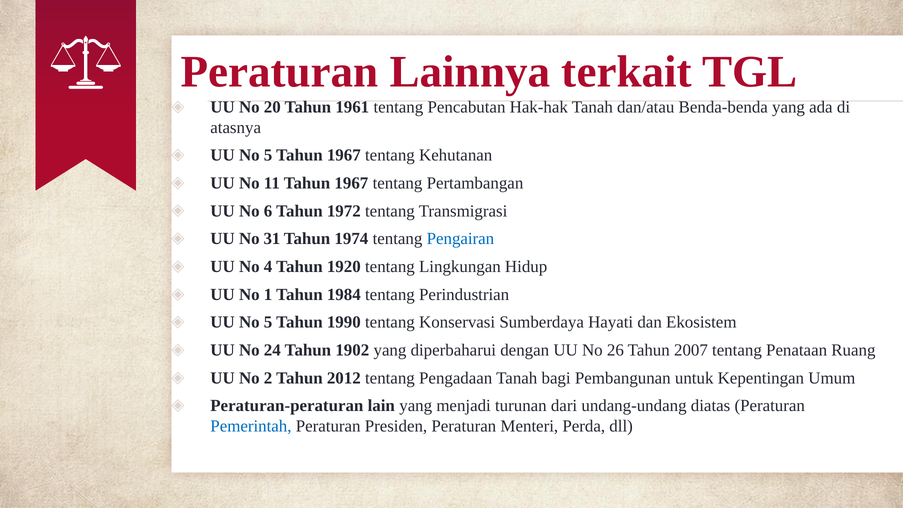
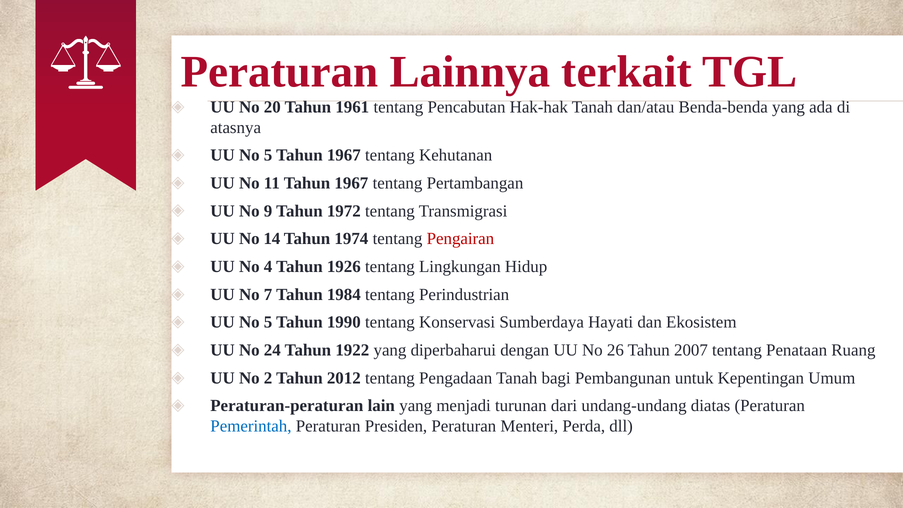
6: 6 -> 9
31: 31 -> 14
Pengairan colour: blue -> red
1920: 1920 -> 1926
1: 1 -> 7
1902: 1902 -> 1922
